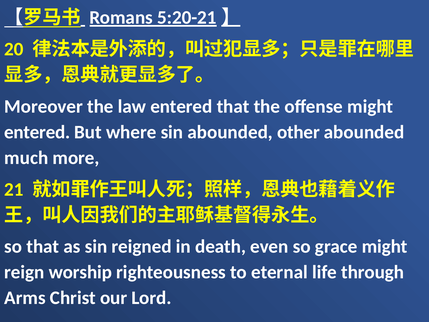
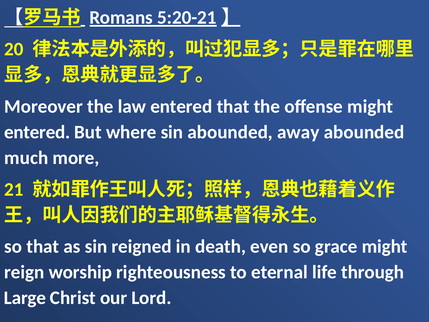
other: other -> away
Arms: Arms -> Large
